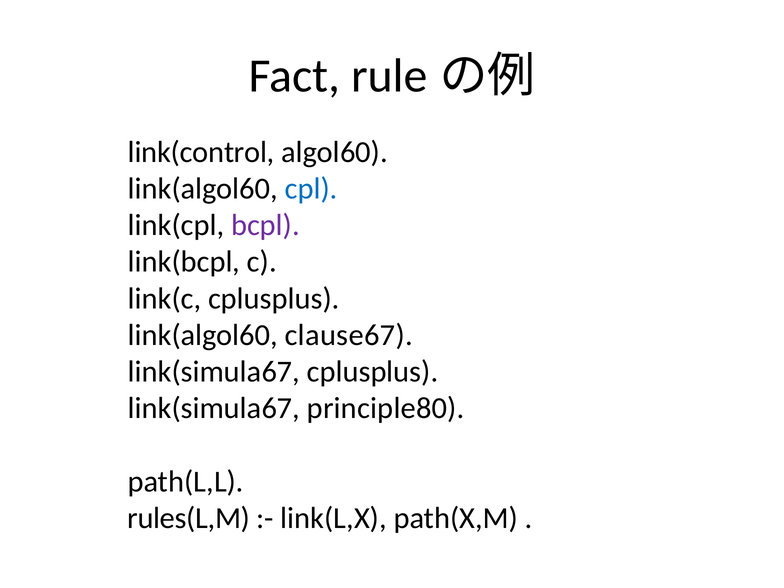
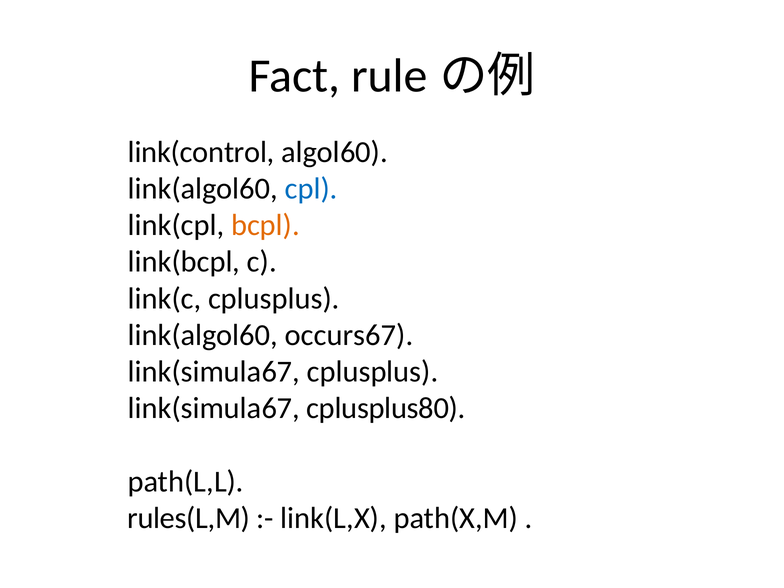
bcpl colour: purple -> orange
clause67: clause67 -> occurs67
principle80: principle80 -> cplusplus80
